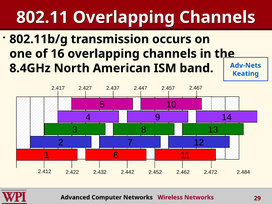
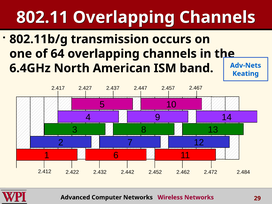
16: 16 -> 64
8.4GHz: 8.4GHz -> 6.4GHz
